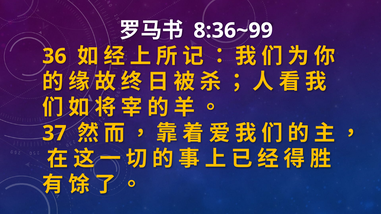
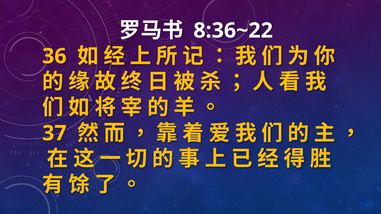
8:36~99: 8:36~99 -> 8:36~22
